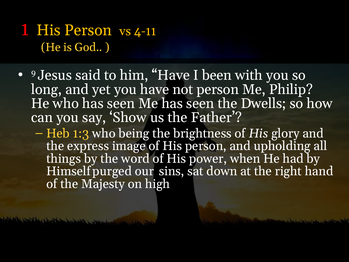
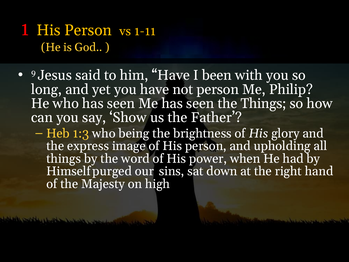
4-11: 4-11 -> 1-11
the Dwells: Dwells -> Things
